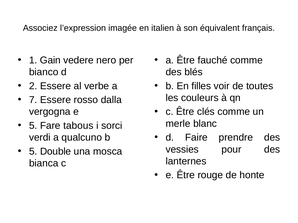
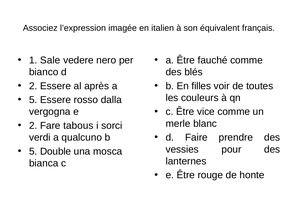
Gain: Gain -> Sale
verbe: verbe -> après
7 at (33, 100): 7 -> 5
clés: clés -> vice
5 at (33, 126): 5 -> 2
